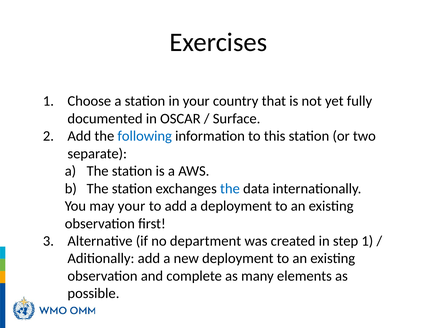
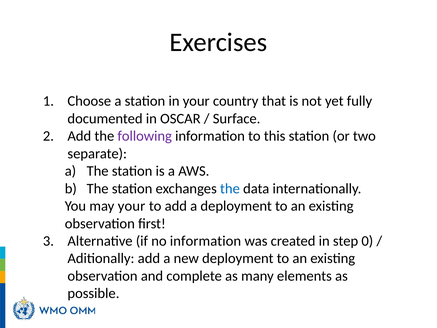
following colour: blue -> purple
no department: department -> information
step 1: 1 -> 0
